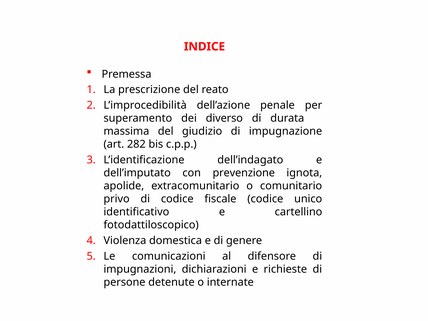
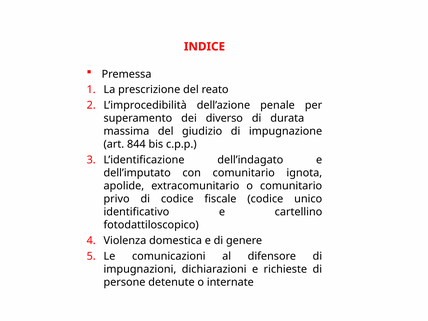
282: 282 -> 844
con prevenzione: prevenzione -> comunitario
